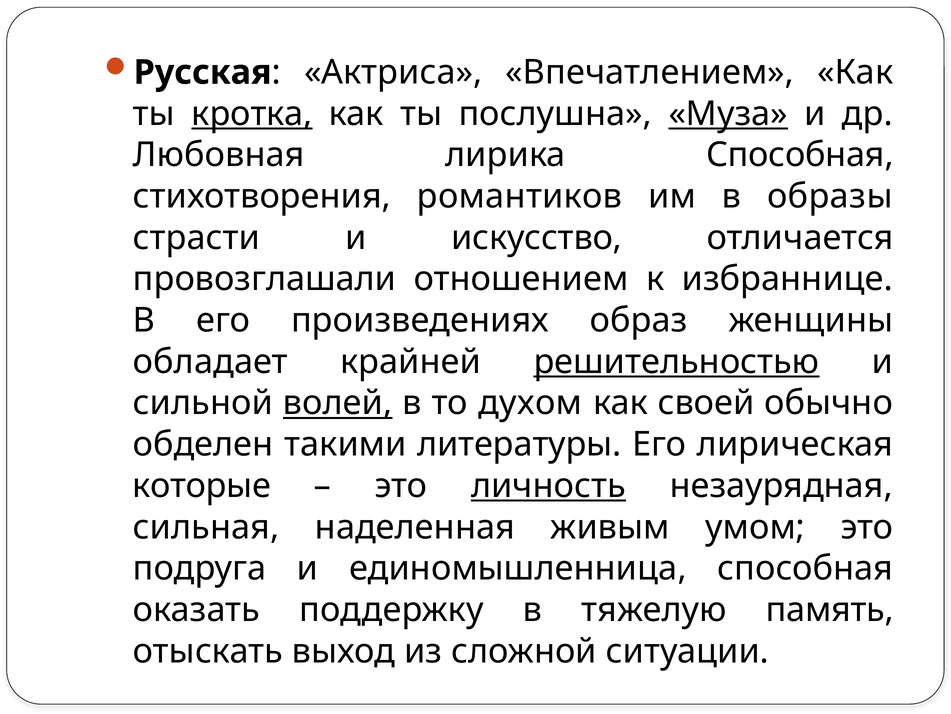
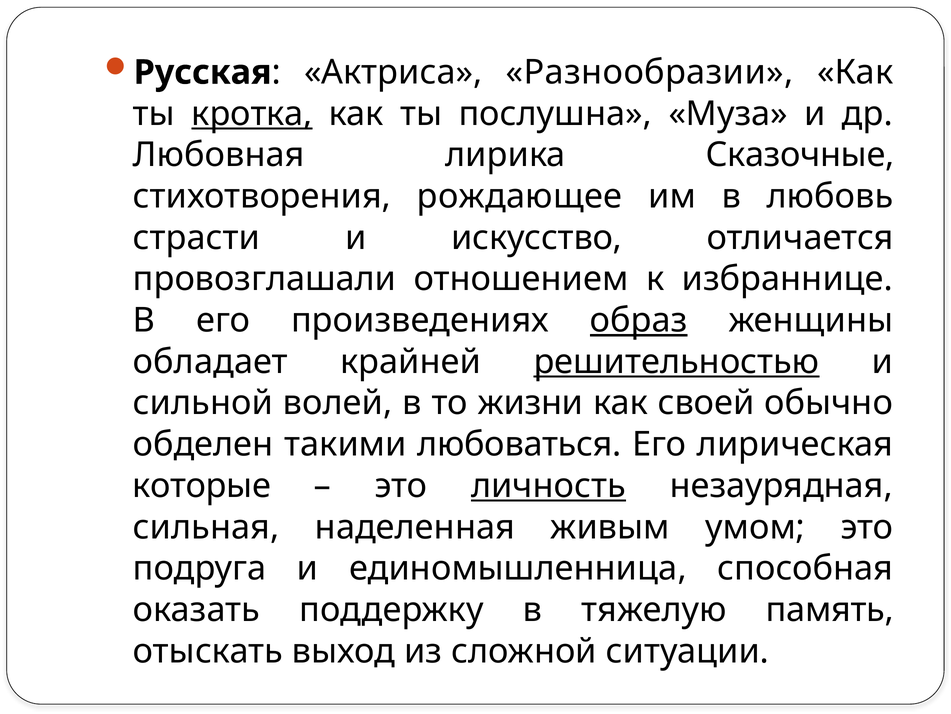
Впечатлением: Впечатлением -> Разнообразии
Муза underline: present -> none
лирика Способная: Способная -> Сказочные
романтиков: романтиков -> рождающее
образы: образы -> любовь
образ underline: none -> present
волей underline: present -> none
духом: духом -> жизни
литературы: литературы -> любоваться
